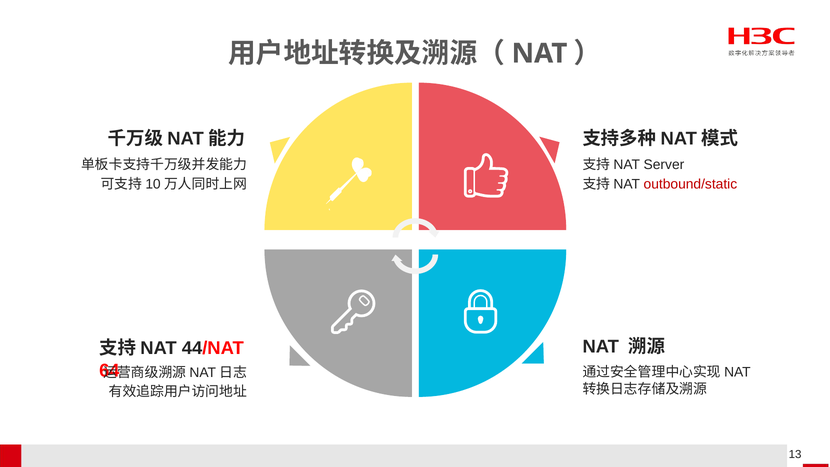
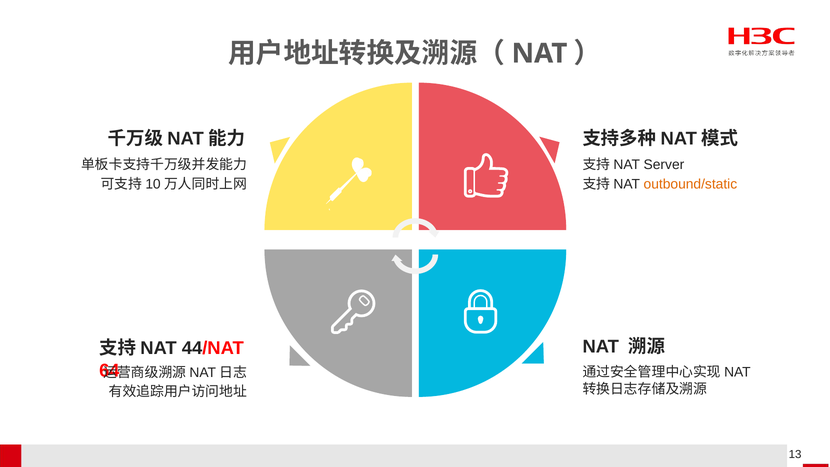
outbound/static colour: red -> orange
